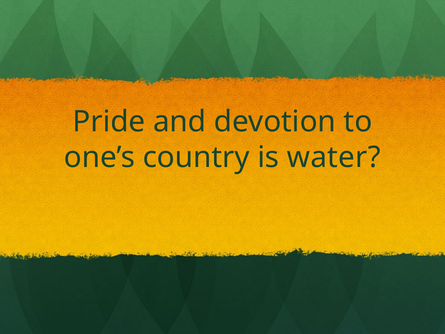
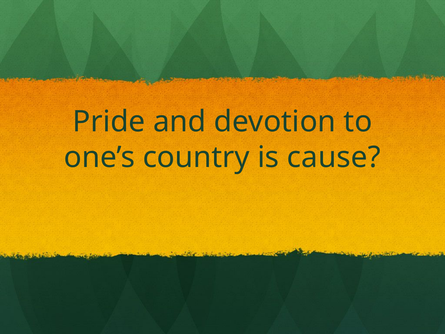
water: water -> cause
